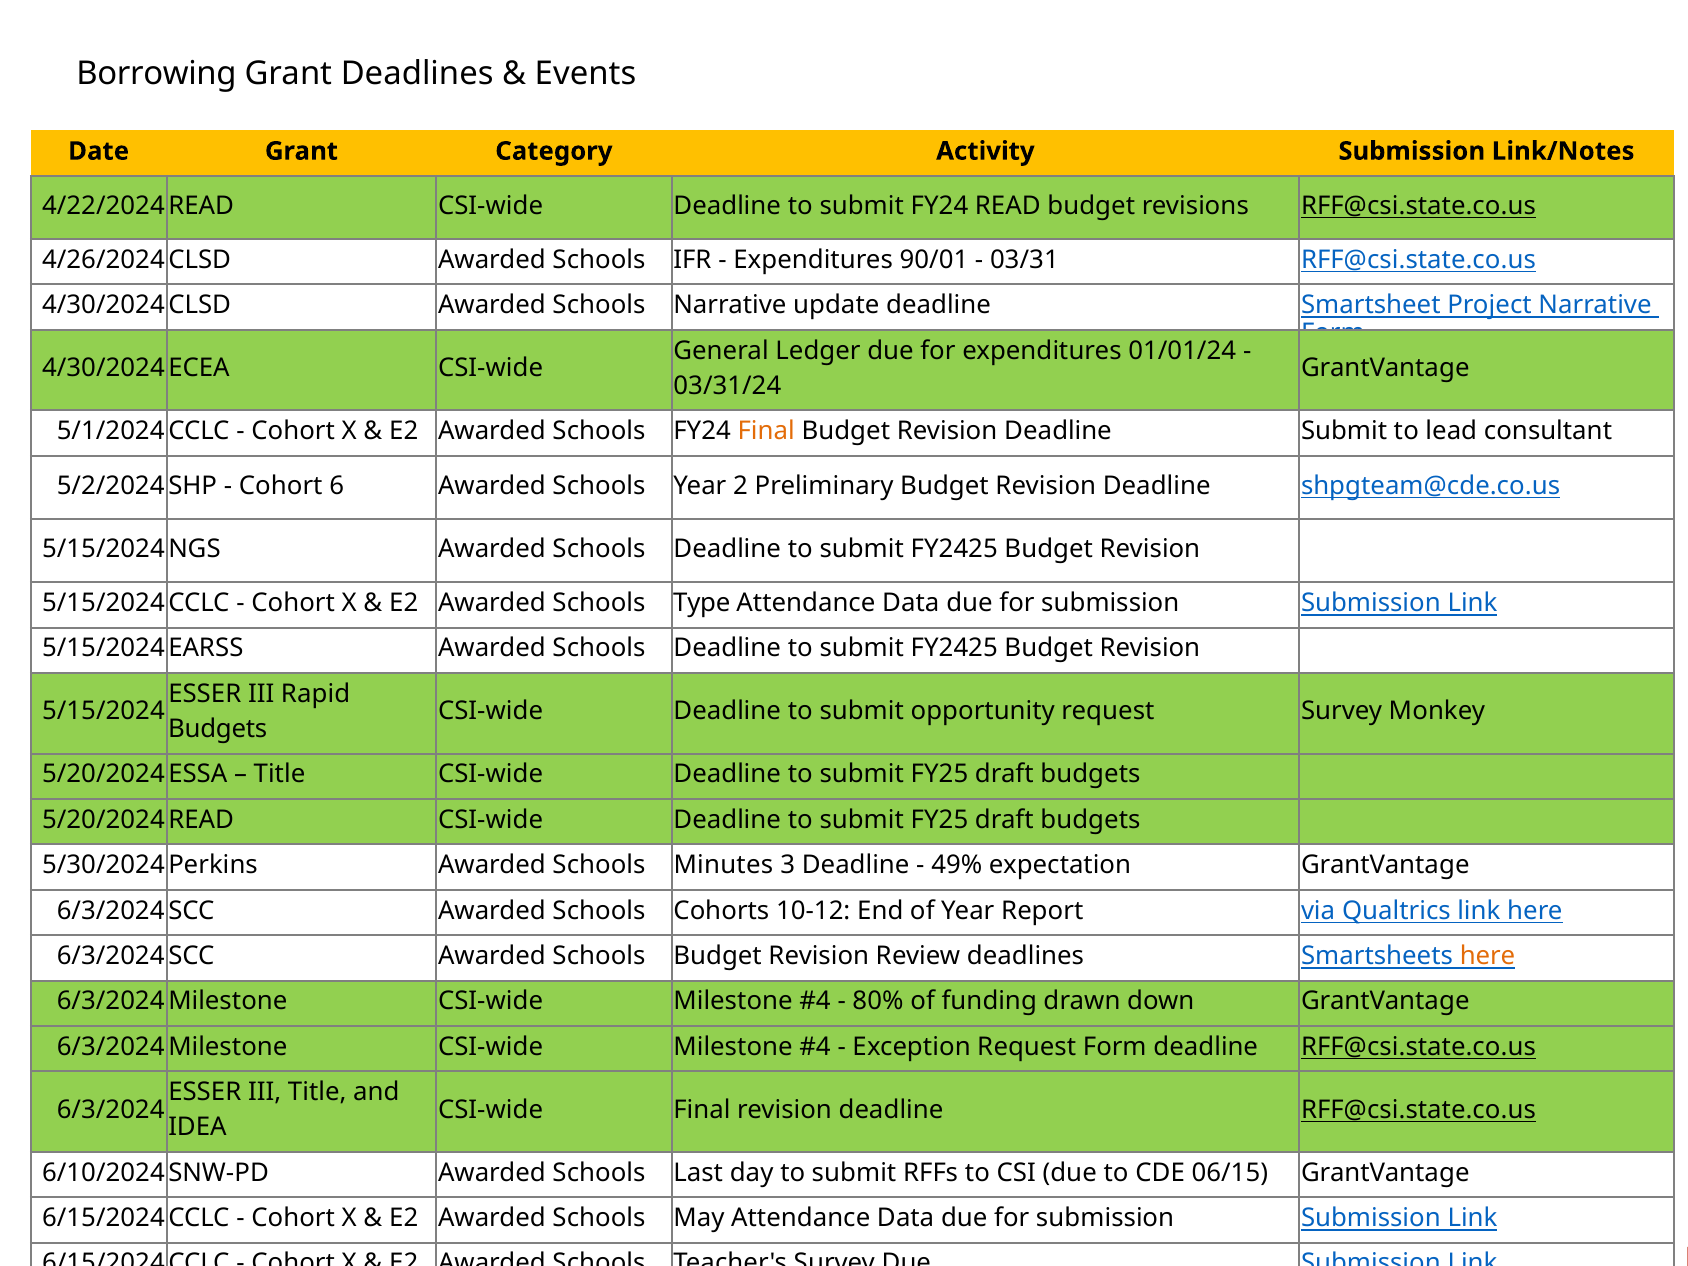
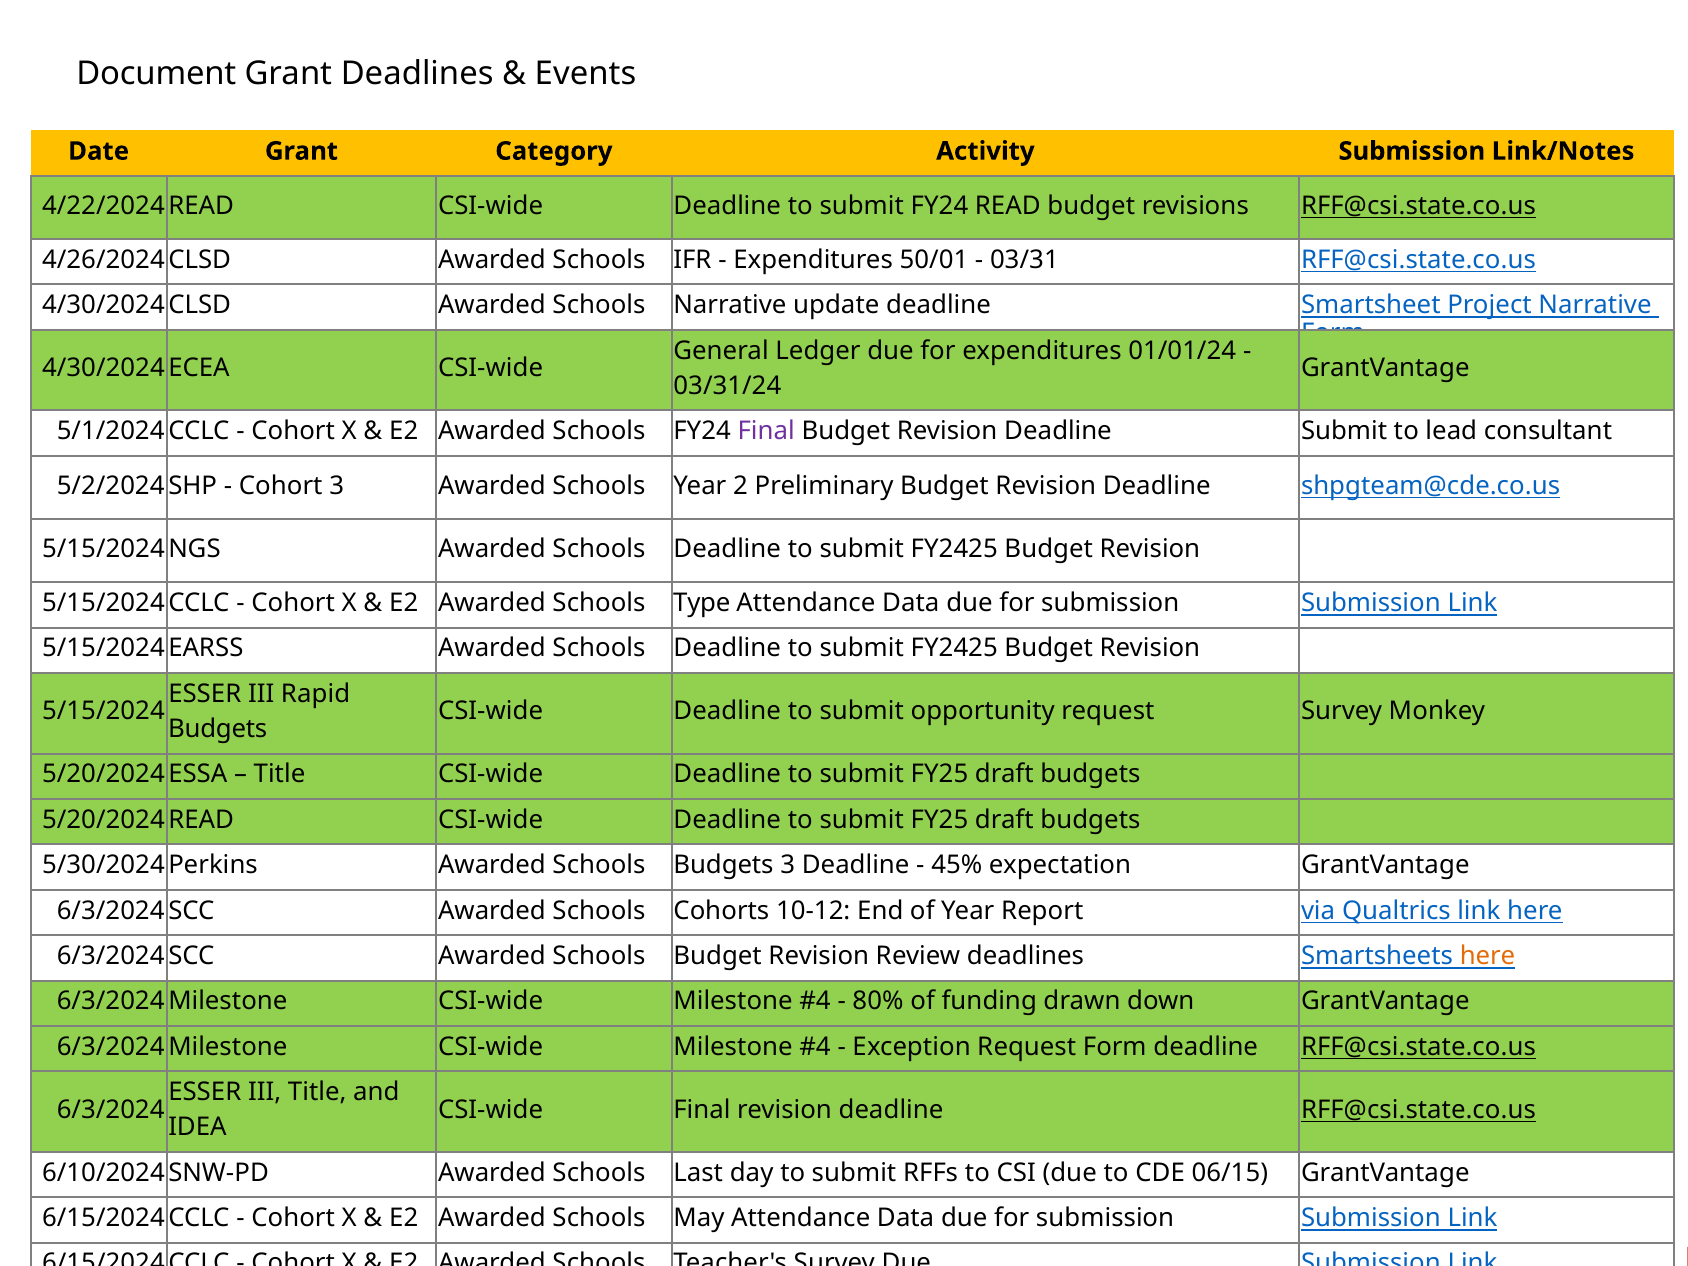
Borrowing: Borrowing -> Document
90/01: 90/01 -> 50/01
Final at (766, 431) colour: orange -> purple
Cohort 6: 6 -> 3
Schools Minutes: Minutes -> Budgets
49%: 49% -> 45%
